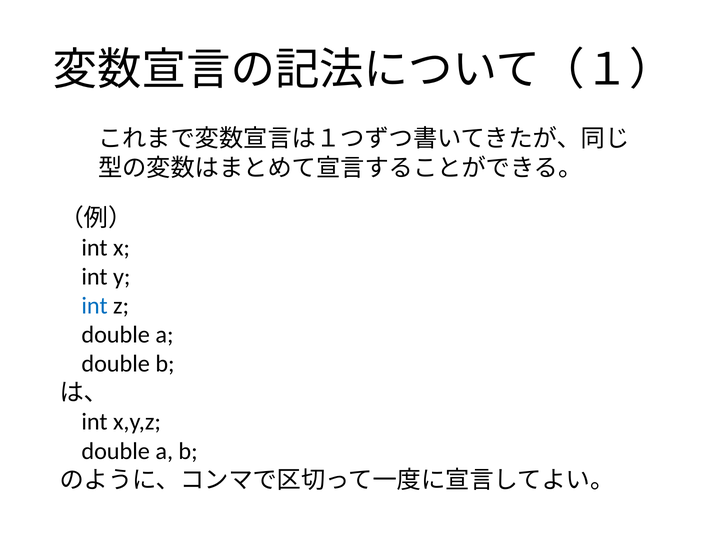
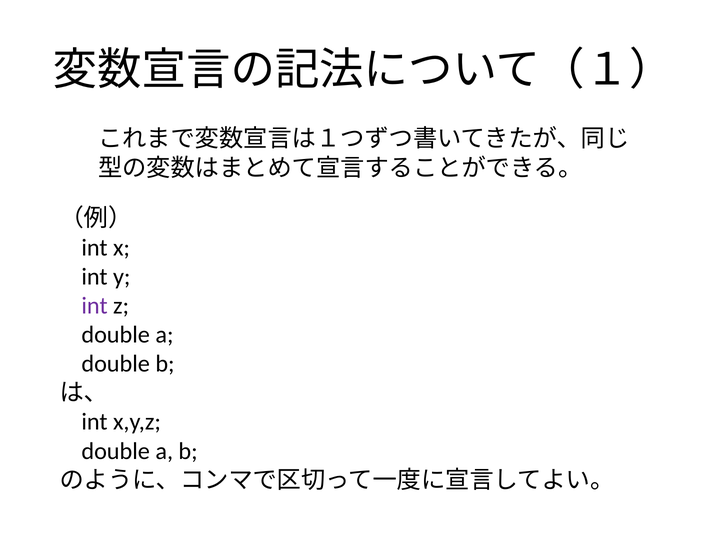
int at (95, 306) colour: blue -> purple
